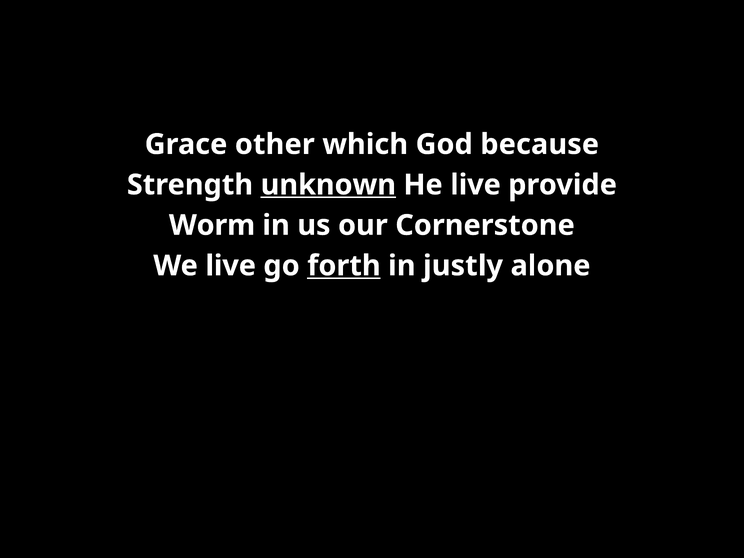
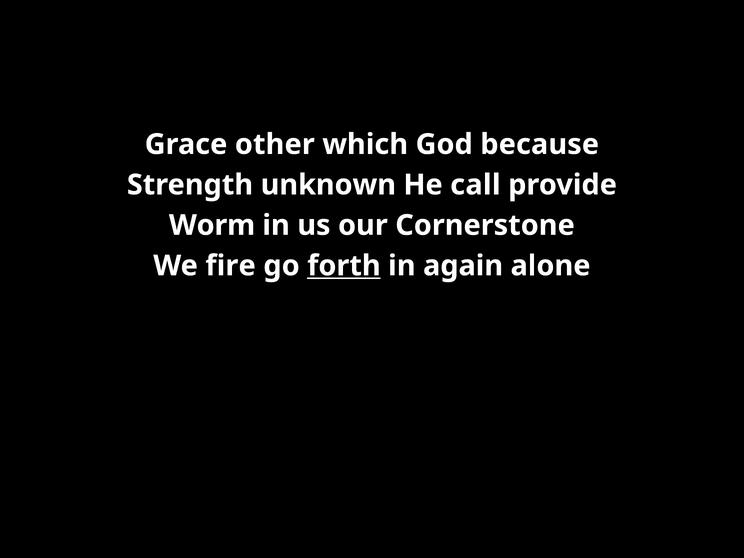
unknown underline: present -> none
He live: live -> call
We live: live -> fire
justly: justly -> again
